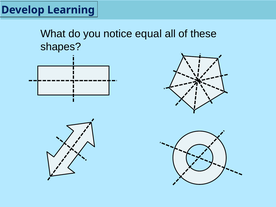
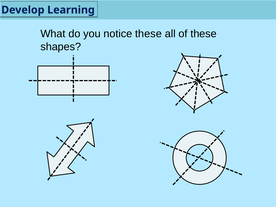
notice equal: equal -> these
